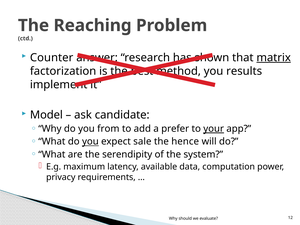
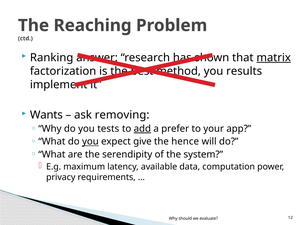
Counter: Counter -> Ranking
Model: Model -> Wants
candidate: candidate -> removing
from: from -> tests
add underline: none -> present
your underline: present -> none
sale: sale -> give
